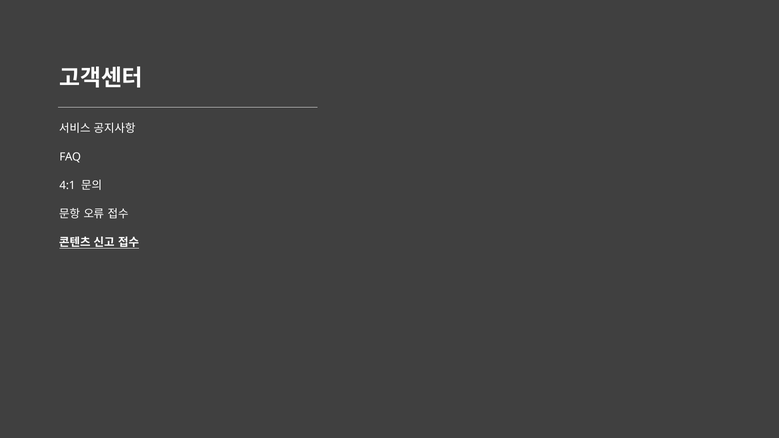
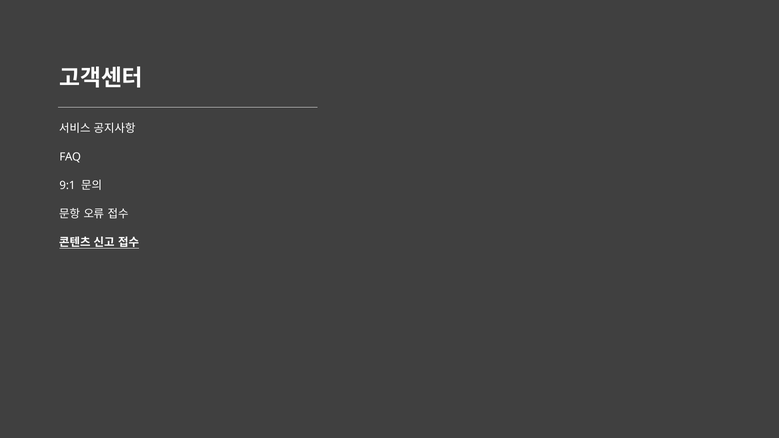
4:1: 4:1 -> 9:1
